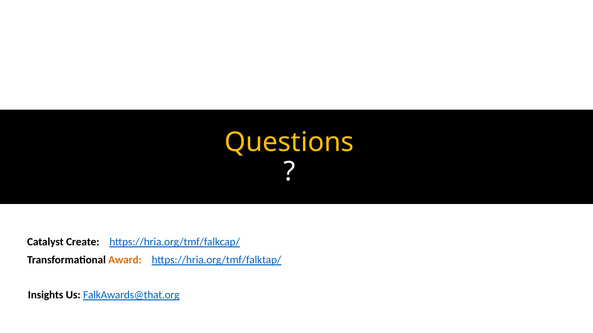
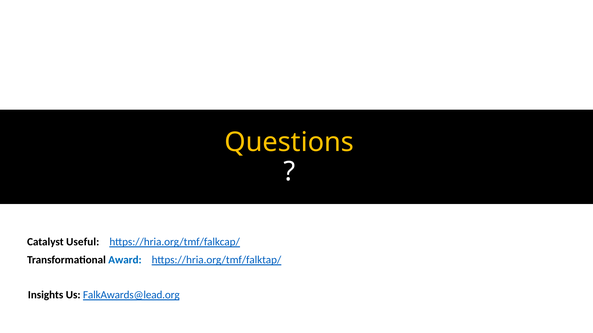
Create: Create -> Useful
Award colour: orange -> blue
FalkAwards@that.org: FalkAwards@that.org -> FalkAwards@lead.org
